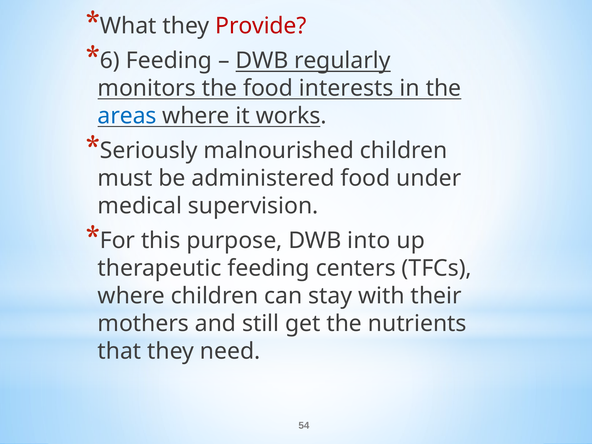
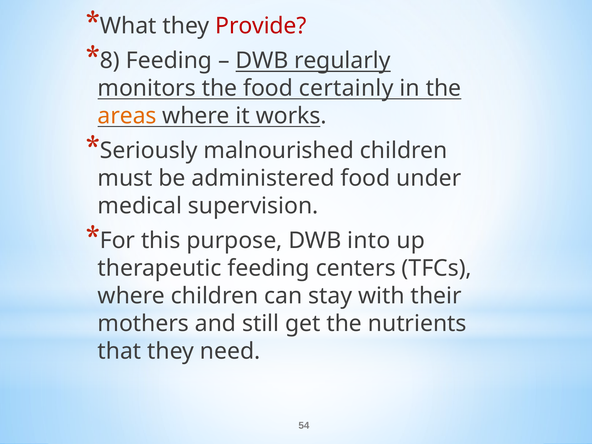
6: 6 -> 8
interests: interests -> certainly
areas colour: blue -> orange
